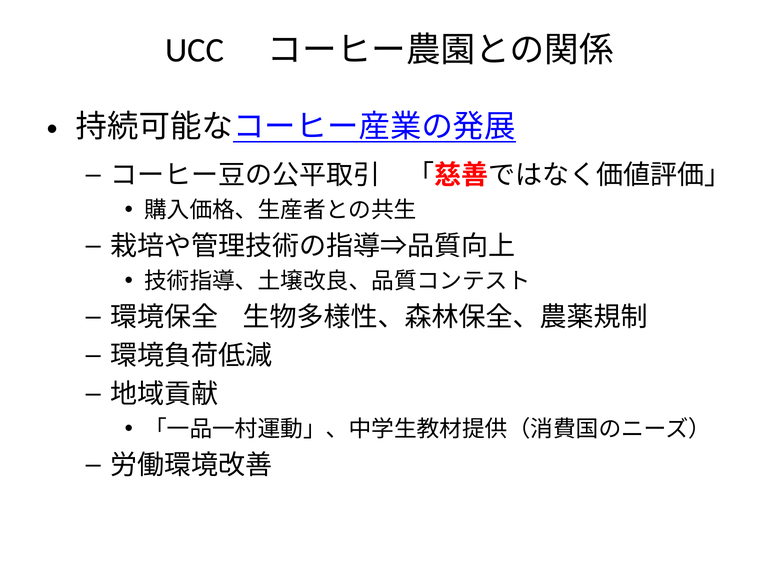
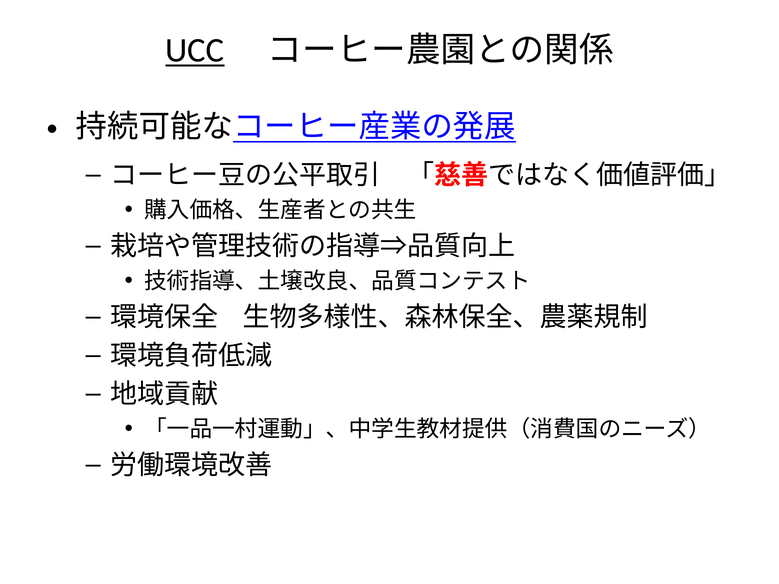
UCC underline: none -> present
